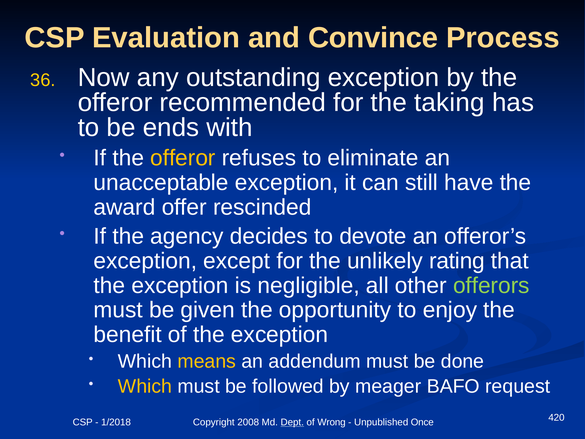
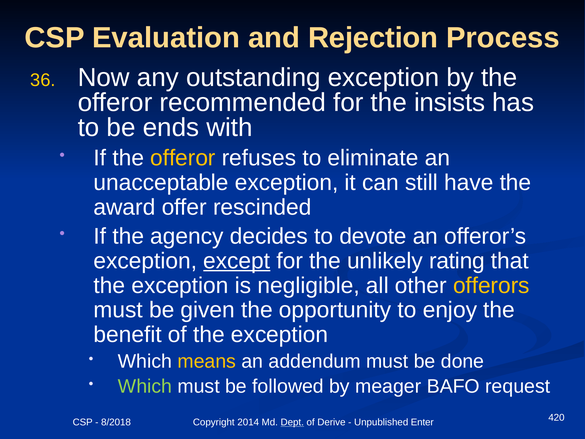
Convince: Convince -> Rejection
taking: taking -> insists
except underline: none -> present
offerors colour: light green -> yellow
Which at (145, 386) colour: yellow -> light green
1/2018: 1/2018 -> 8/2018
2008: 2008 -> 2014
Wrong: Wrong -> Derive
Once: Once -> Enter
